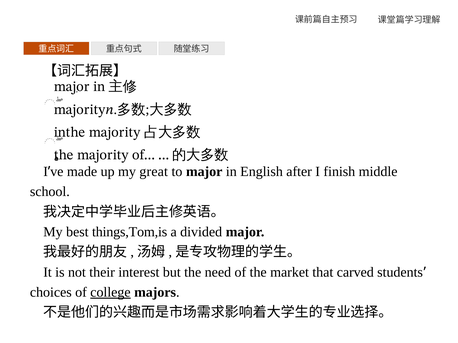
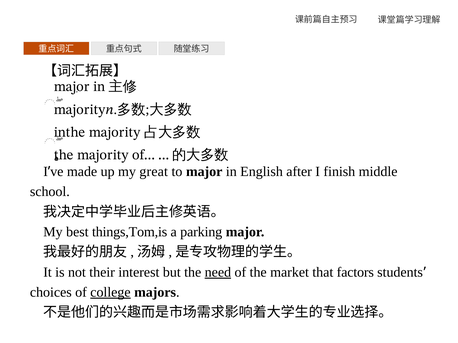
divided: divided -> parking
need underline: none -> present
carved: carved -> factors
